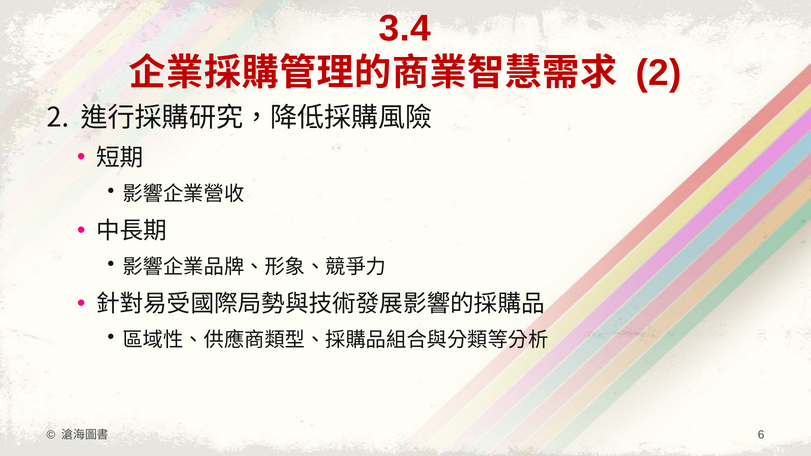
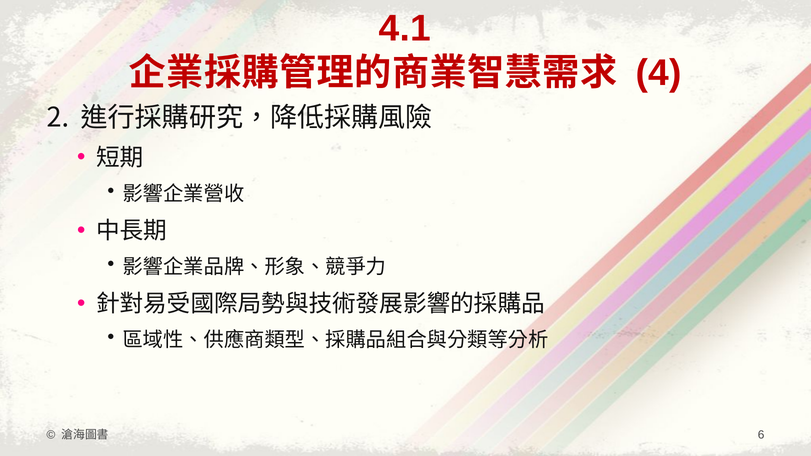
3.4: 3.4 -> 4.1
2 at (659, 73): 2 -> 4
